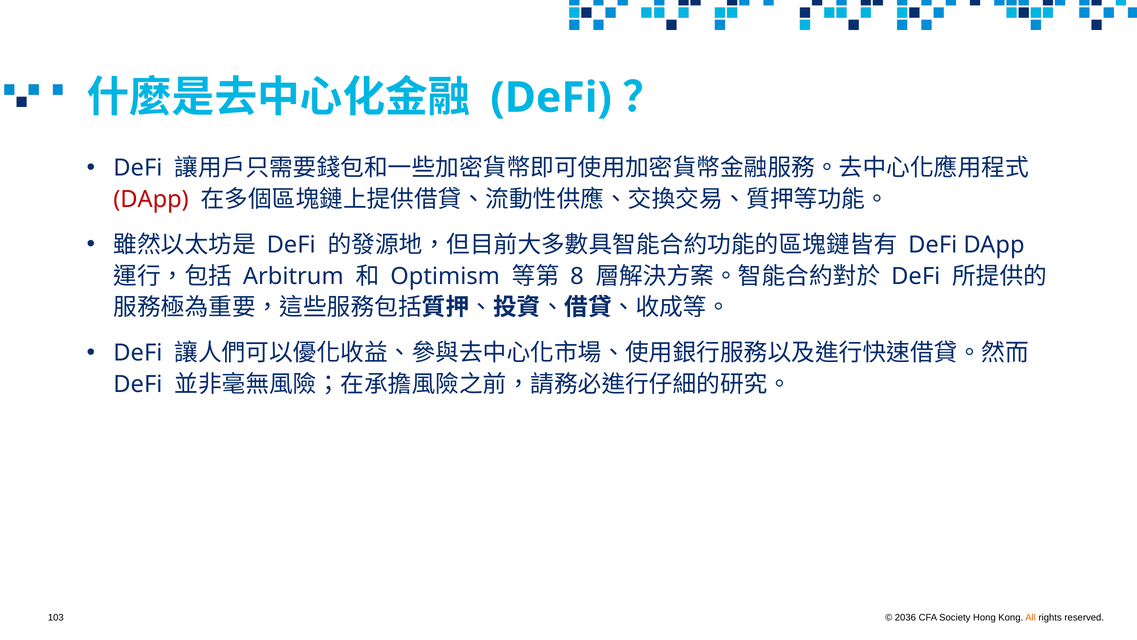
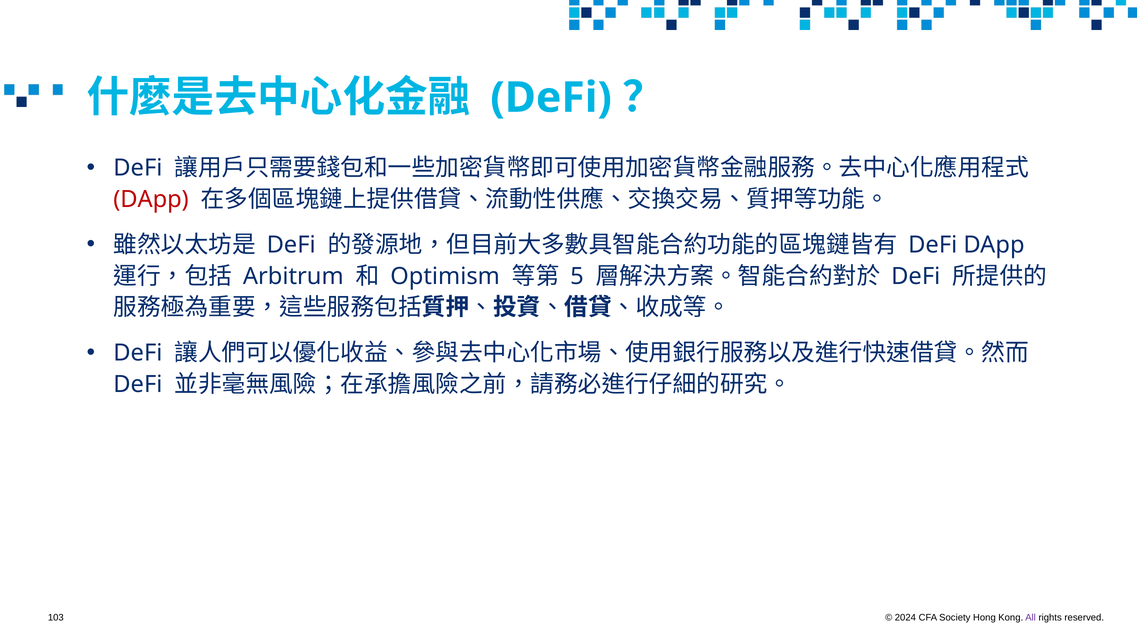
8: 8 -> 5
2036: 2036 -> 2024
All colour: orange -> purple
